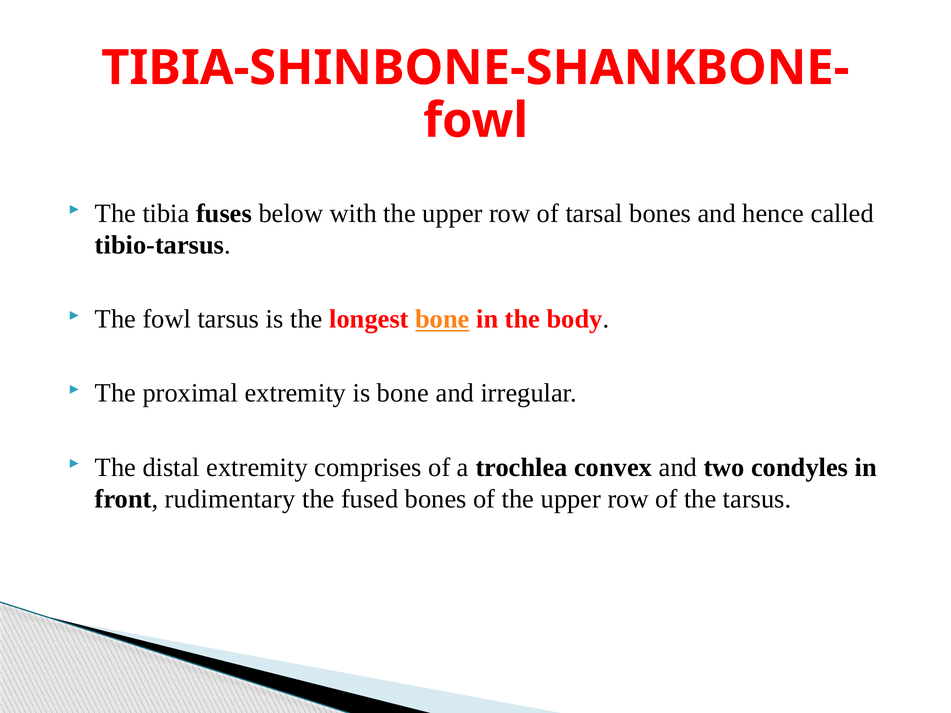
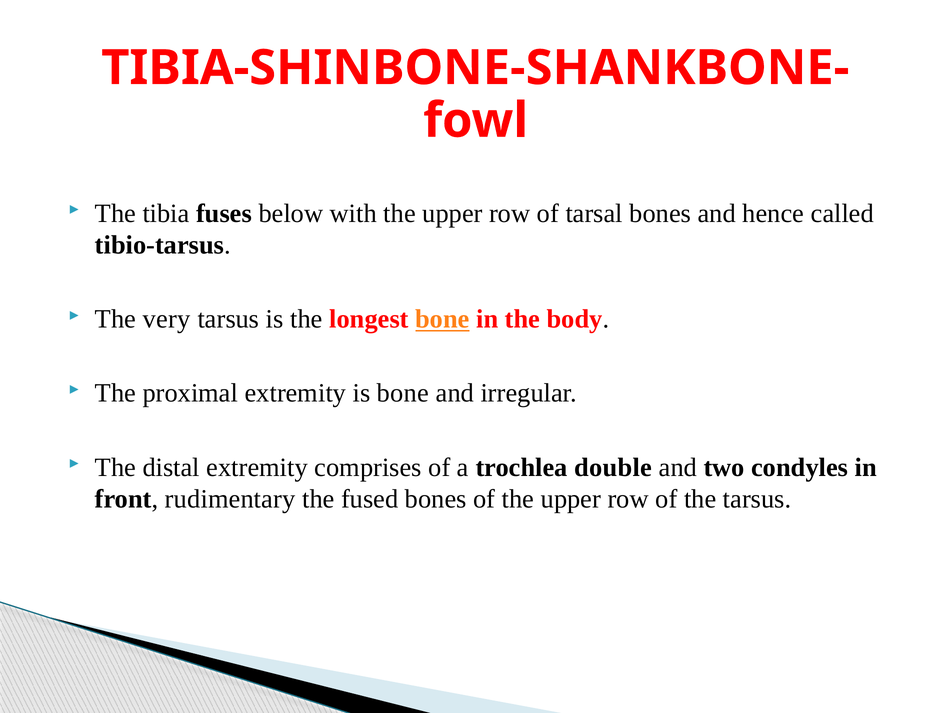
The fowl: fowl -> very
convex: convex -> double
